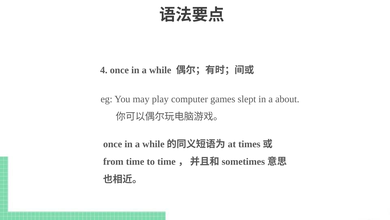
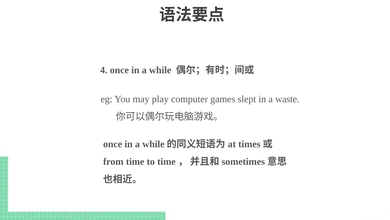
about: about -> waste
